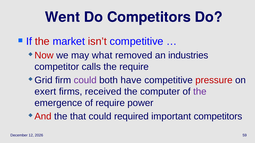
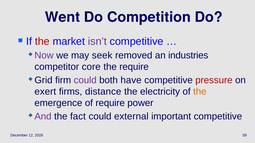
Do Competitors: Competitors -> Competition
isn’t colour: red -> purple
Now colour: red -> purple
what: what -> seek
calls: calls -> core
received: received -> distance
computer: computer -> electricity
the at (200, 92) colour: purple -> orange
And colour: red -> purple
that: that -> fact
required: required -> external
important competitors: competitors -> competitive
